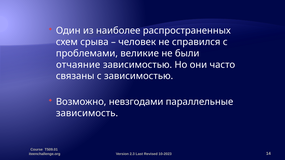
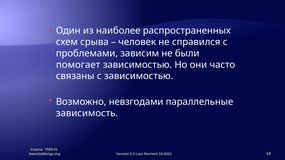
великие: великие -> зависим
отчаяние: отчаяние -> помогает
